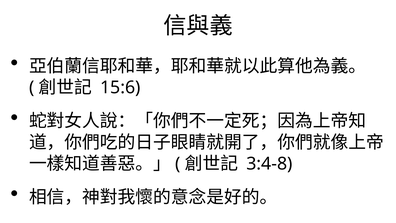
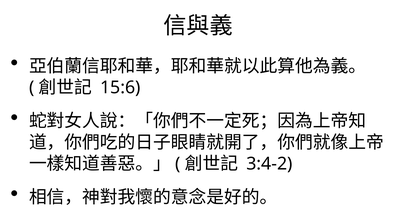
3:4-8: 3:4-8 -> 3:4-2
